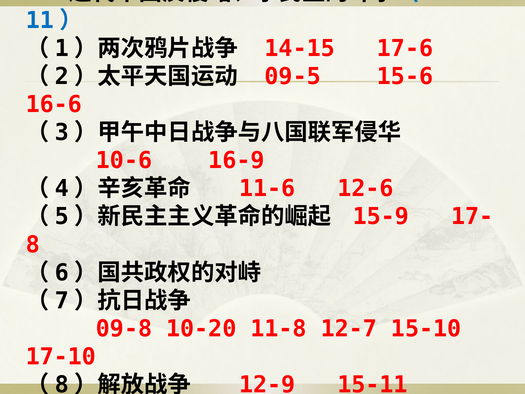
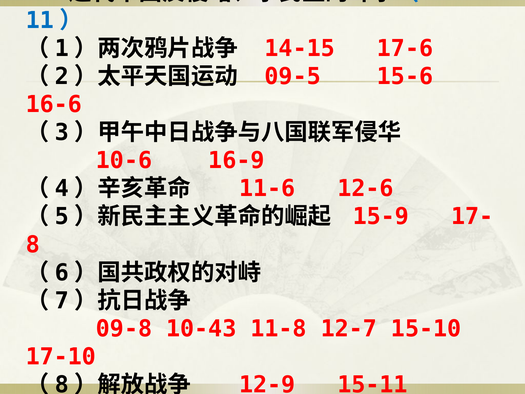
10-20: 10-20 -> 10-43
